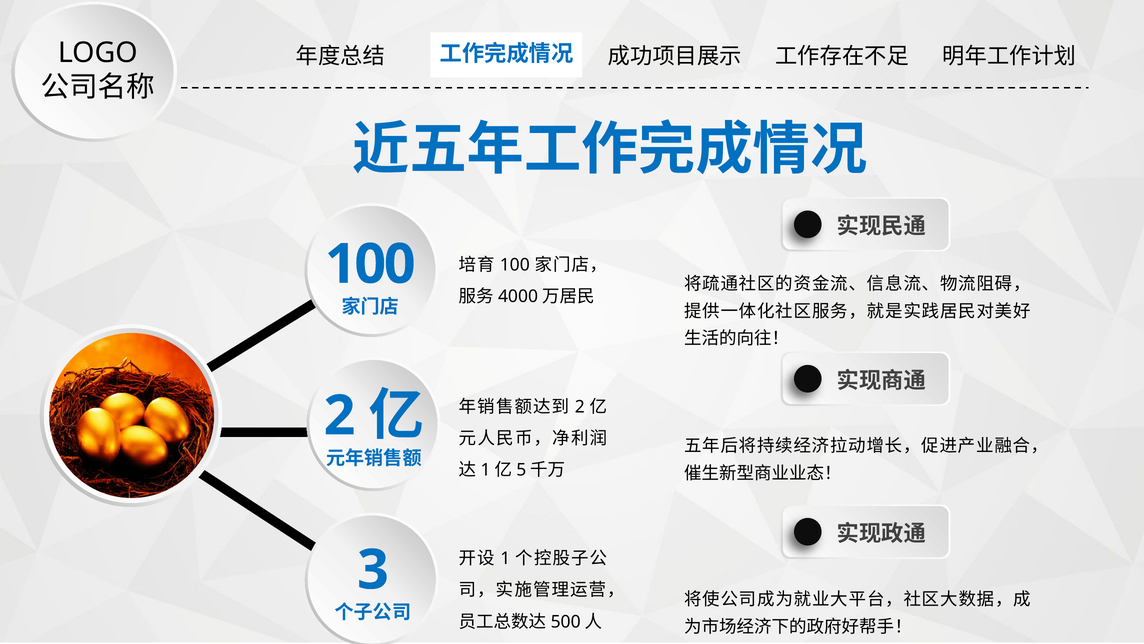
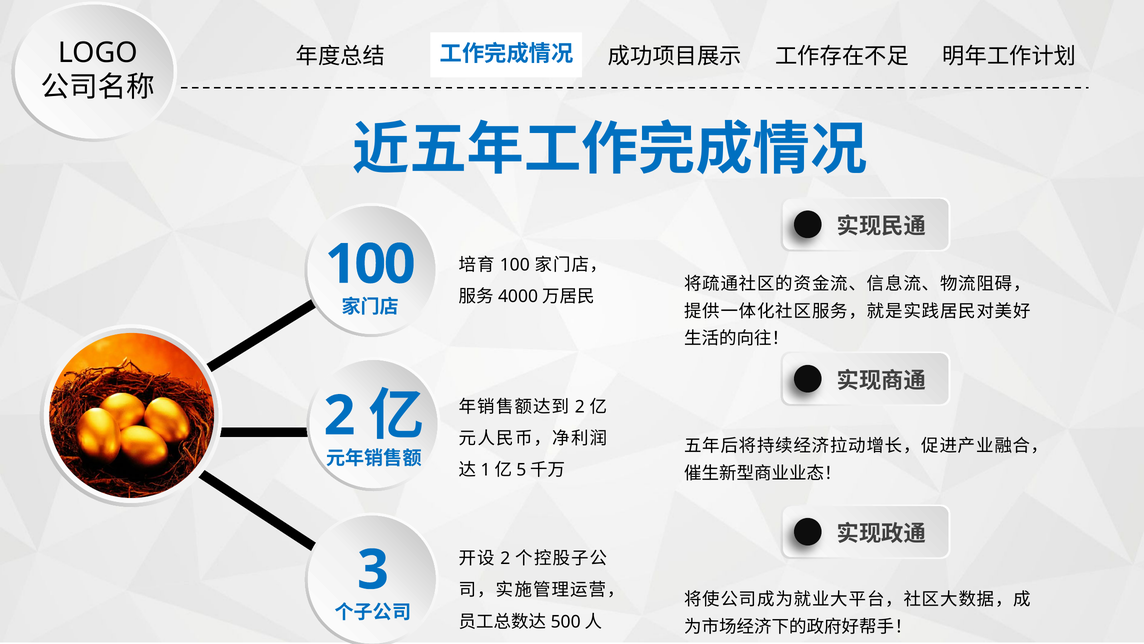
1 at (505, 558): 1 -> 2
